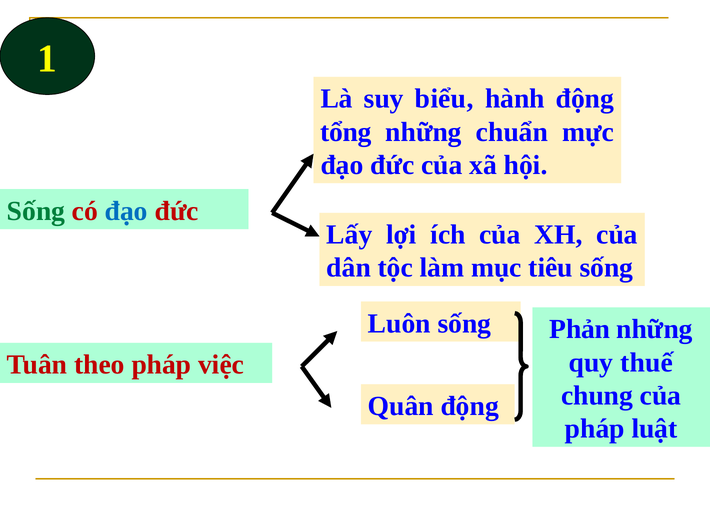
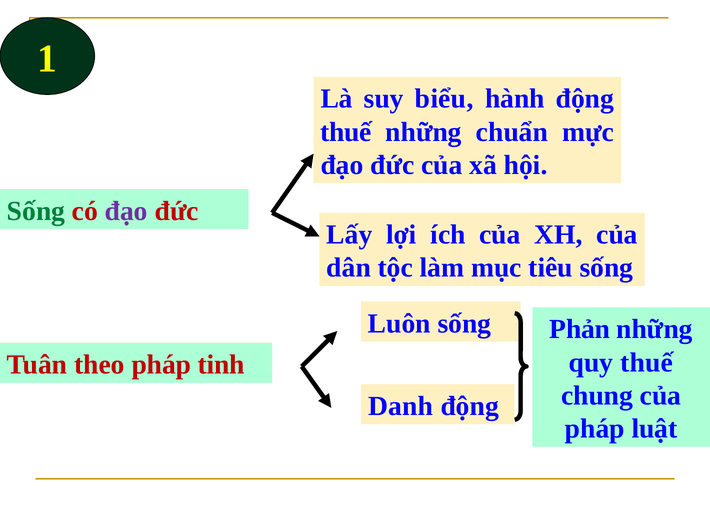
tổng at (346, 132): tổng -> thuế
đạo at (126, 211) colour: blue -> purple
việc: việc -> tinh
Quân: Quân -> Danh
